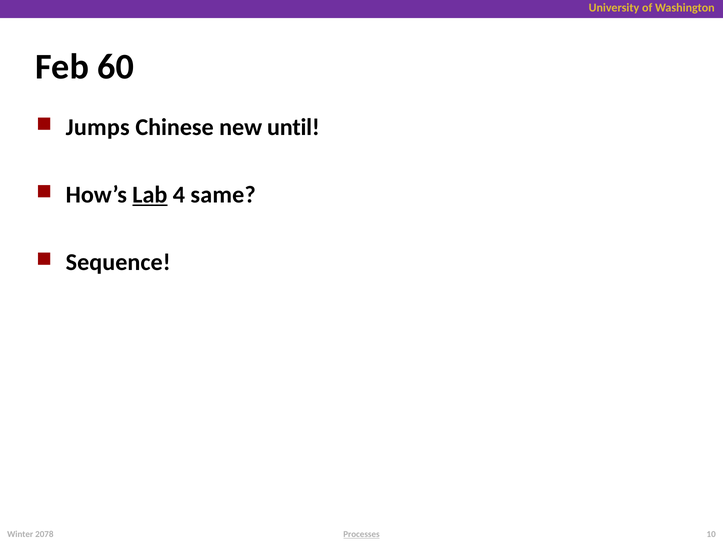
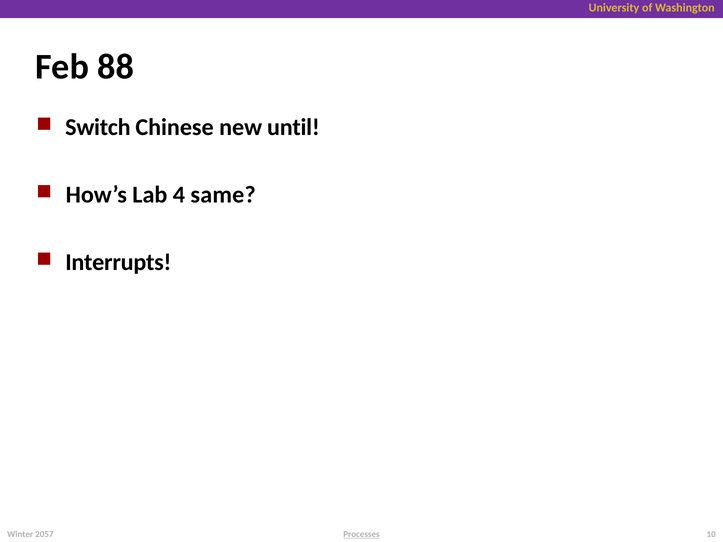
60: 60 -> 88
Jumps: Jumps -> Switch
Lab underline: present -> none
Sequence: Sequence -> Interrupts
2078: 2078 -> 2057
